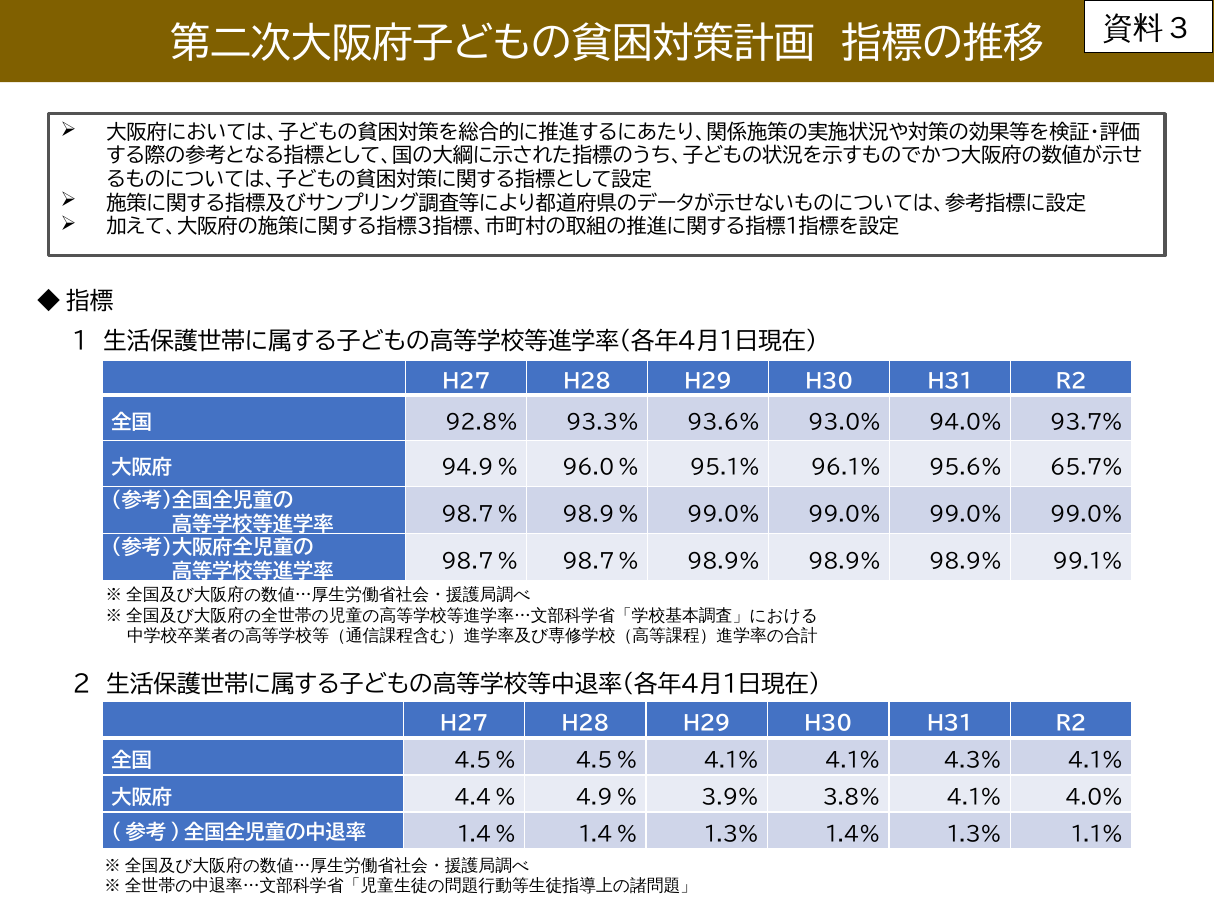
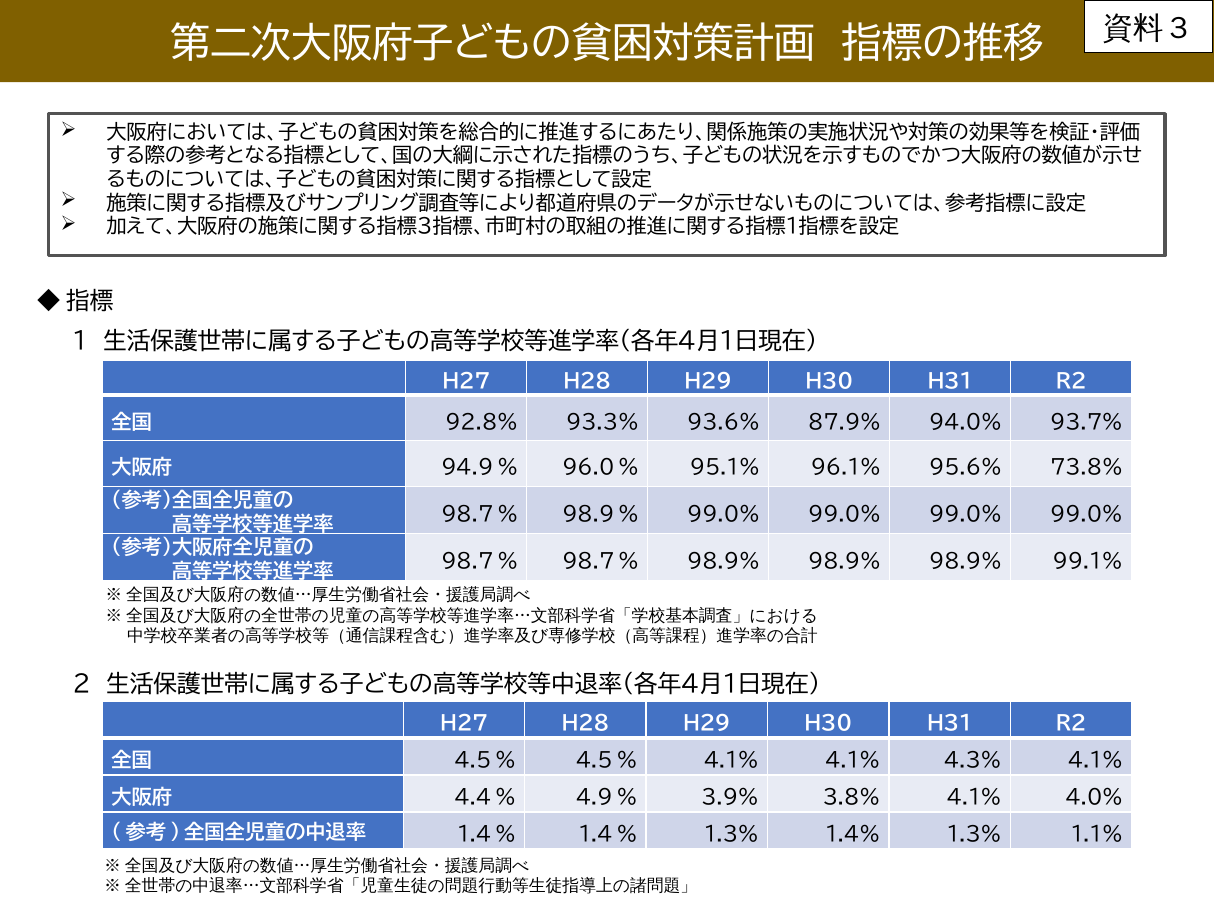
93.0%: 93.0% -> 87.9%
65.7%: 65.7% -> 73.8%
